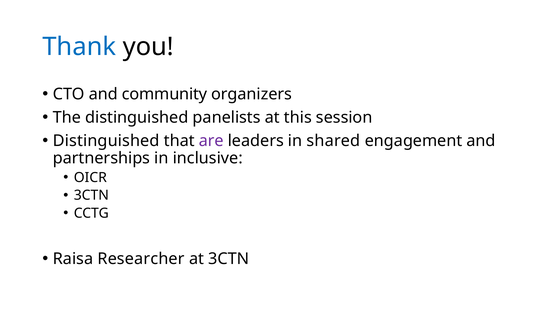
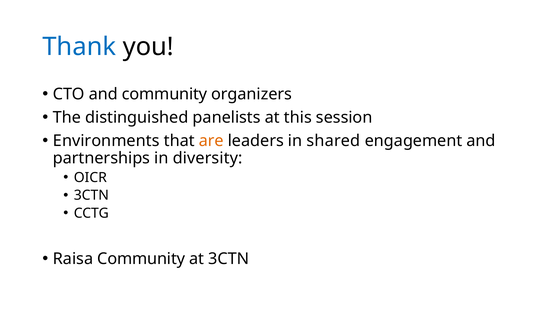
Distinguished at (106, 141): Distinguished -> Environments
are colour: purple -> orange
inclusive: inclusive -> diversity
Raisa Researcher: Researcher -> Community
